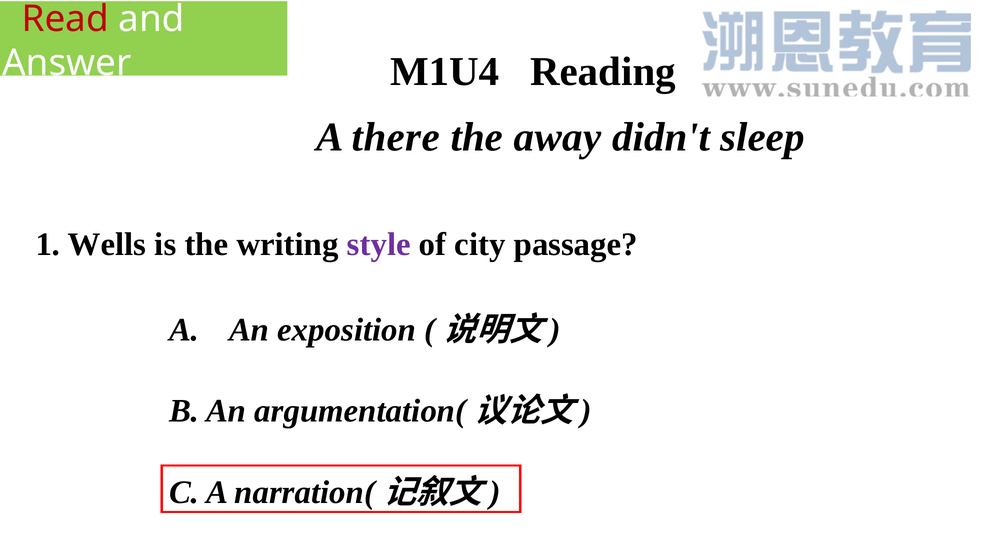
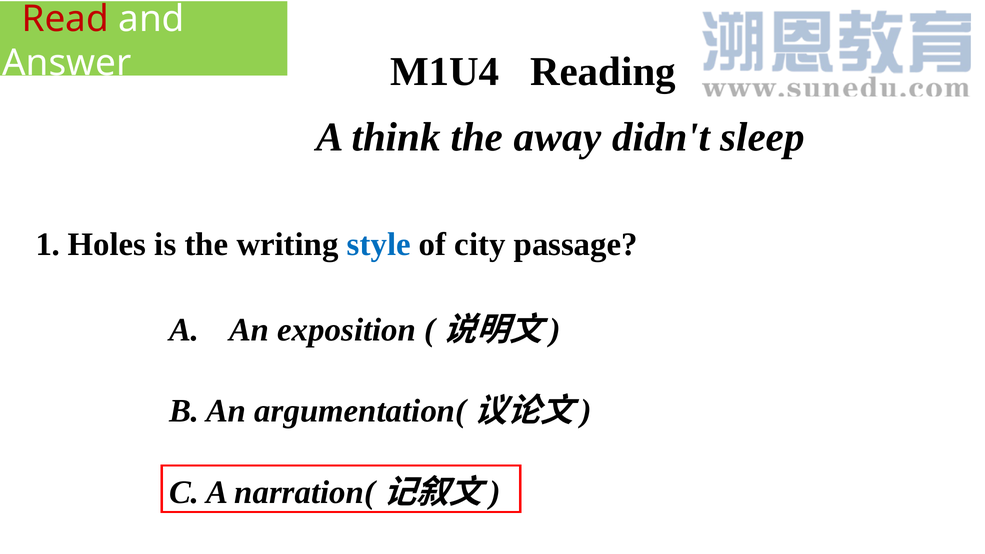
there: there -> think
Wells: Wells -> Holes
style colour: purple -> blue
